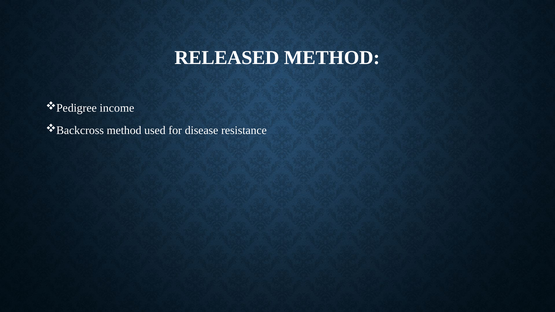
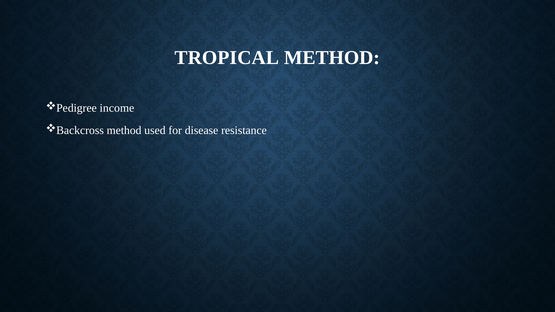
RELEASED: RELEASED -> TROPICAL
